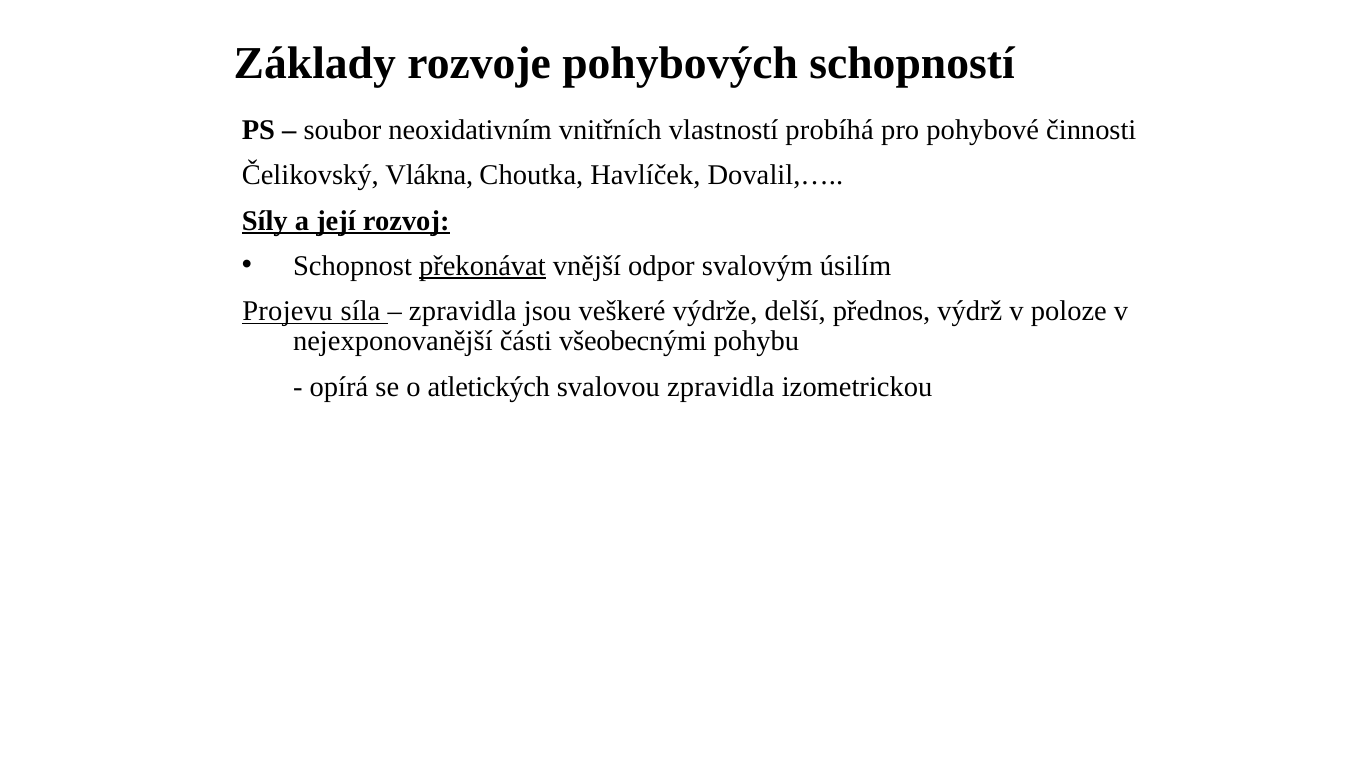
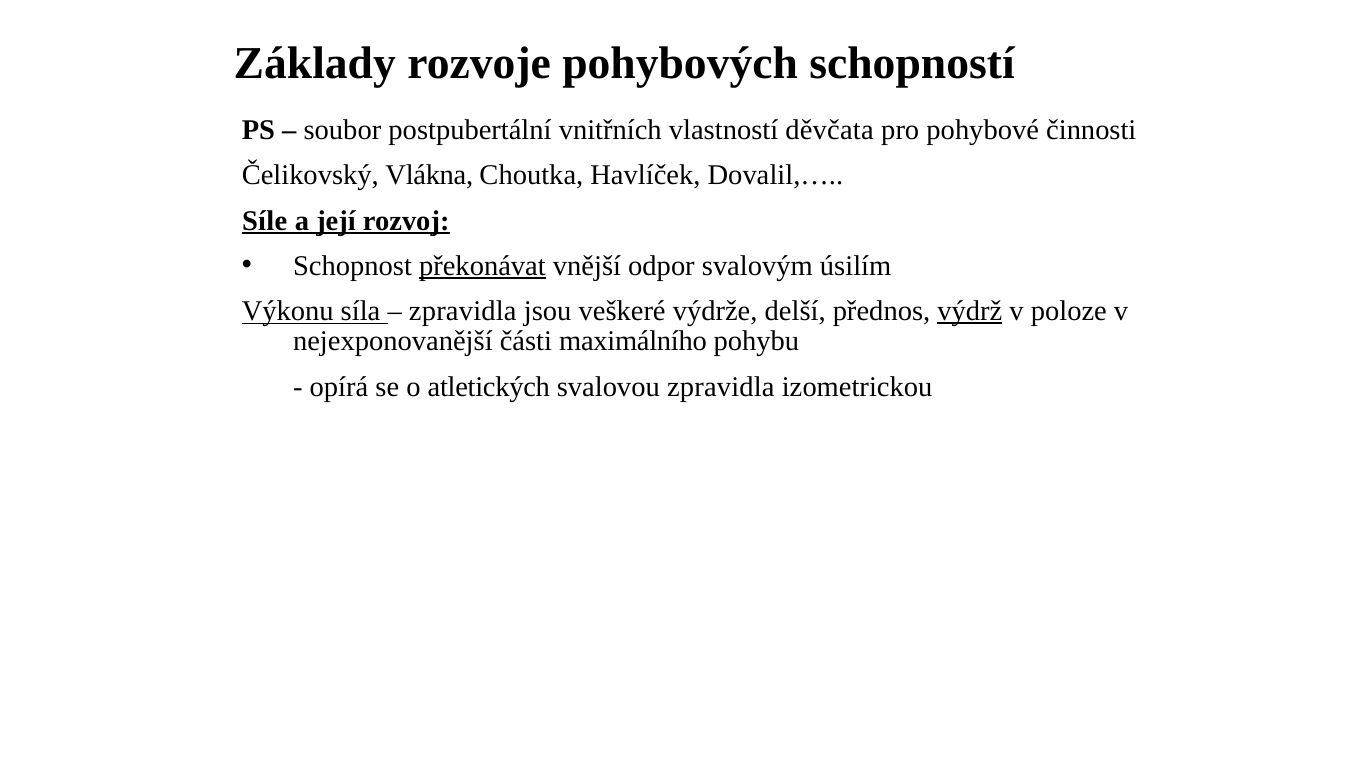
neoxidativním: neoxidativním -> postpubertální
probíhá: probíhá -> děvčata
Síly: Síly -> Síle
Projevu: Projevu -> Výkonu
výdrž underline: none -> present
všeobecnými: všeobecnými -> maximálního
